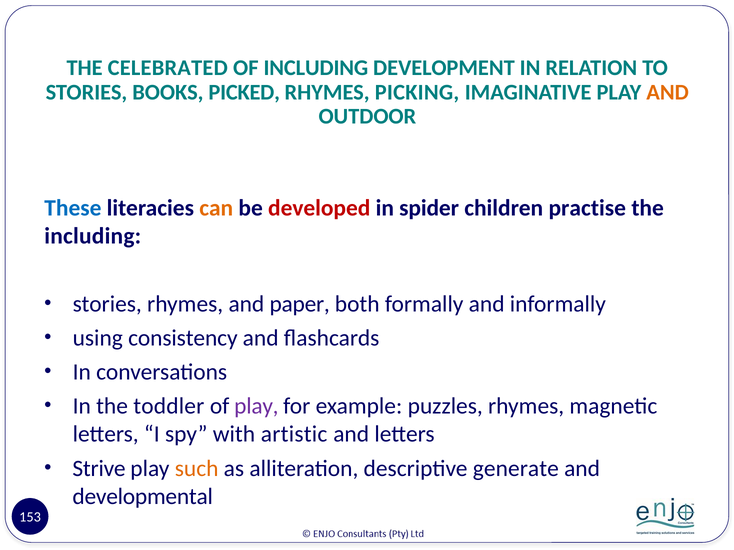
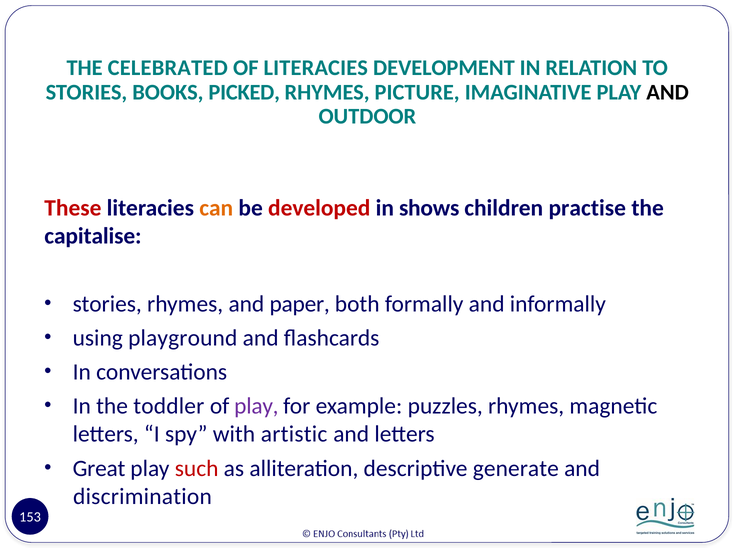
OF INCLUDING: INCLUDING -> LITERACIES
PICKING: PICKING -> PICTURE
AND at (668, 92) colour: orange -> black
These colour: blue -> red
spider: spider -> shows
including at (93, 236): including -> capitalise
consistency: consistency -> playground
Strive: Strive -> Great
such colour: orange -> red
developmental: developmental -> discrimination
